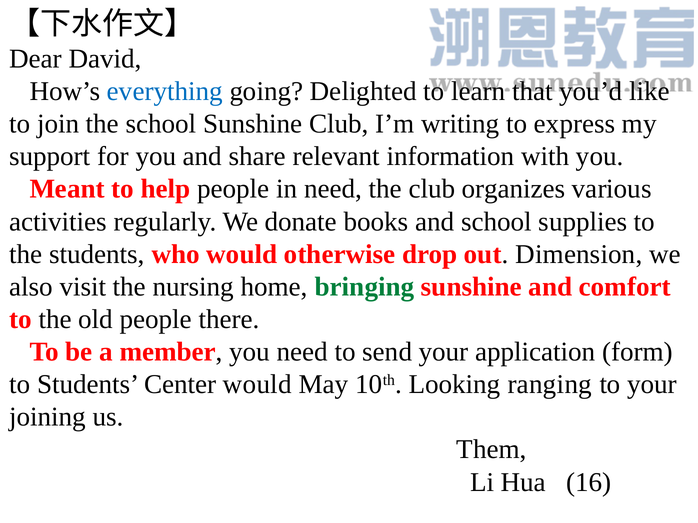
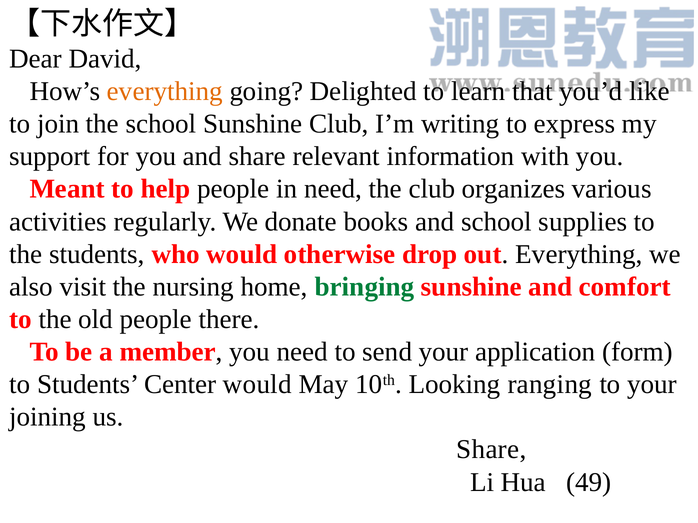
everything at (165, 91) colour: blue -> orange
out Dimension: Dimension -> Everything
Them at (492, 450): Them -> Share
16: 16 -> 49
